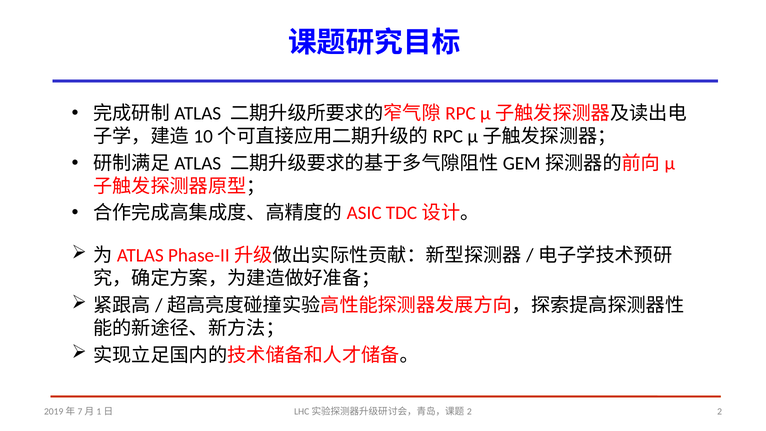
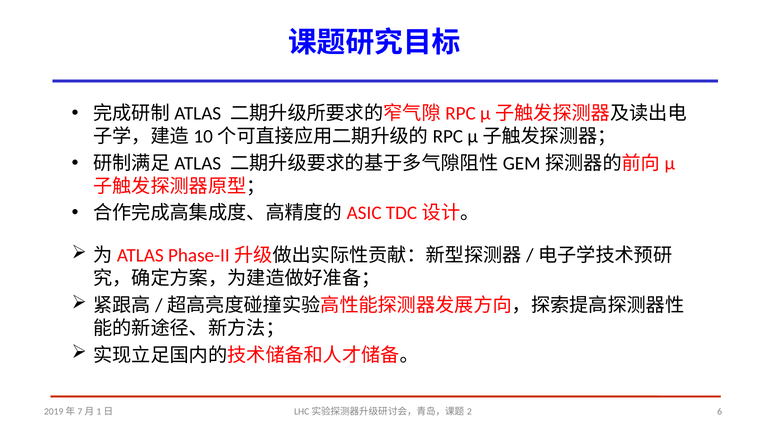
2 at (720, 411): 2 -> 6
